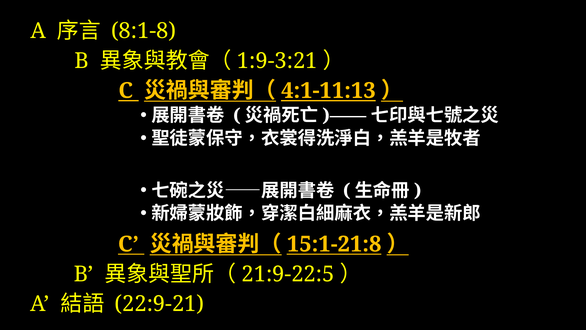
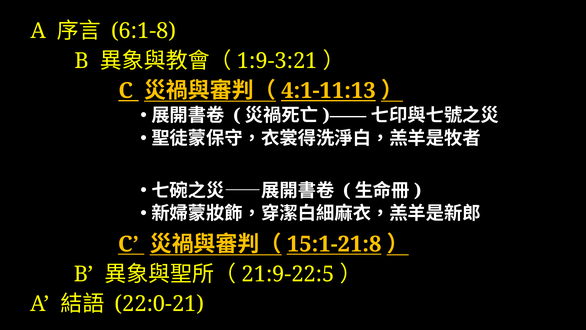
8:1-8: 8:1-8 -> 6:1-8
22:9-21: 22:9-21 -> 22:0-21
